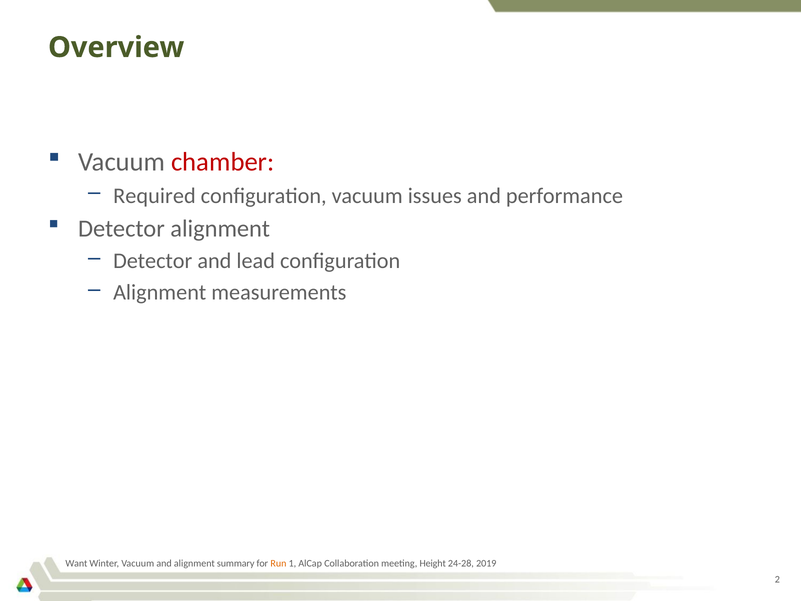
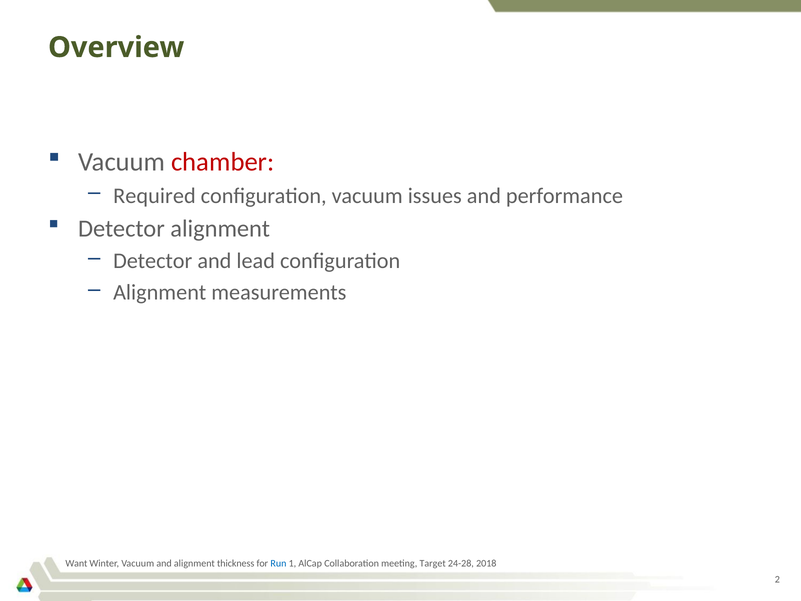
summary: summary -> thickness
Run colour: orange -> blue
Height: Height -> Target
2019: 2019 -> 2018
